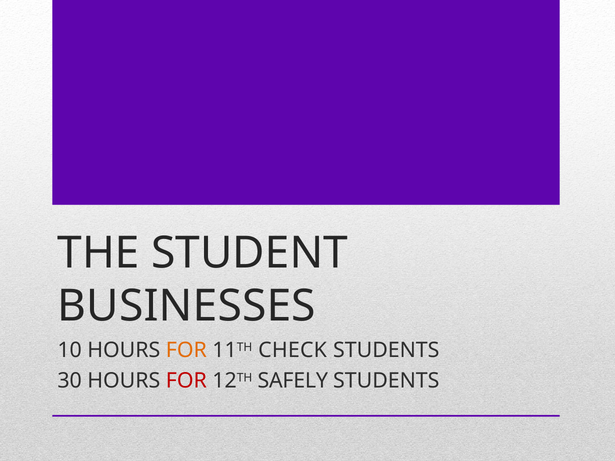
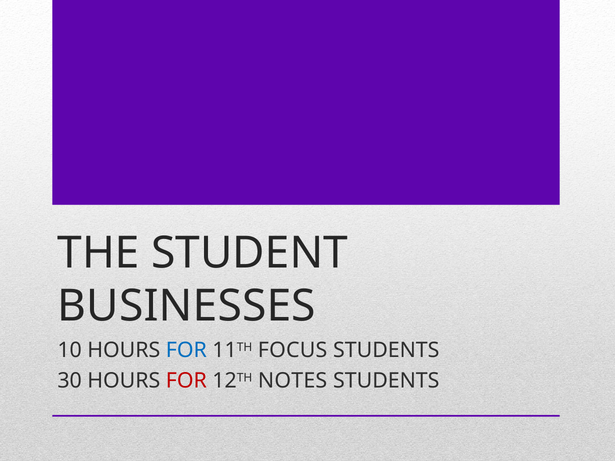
FOR at (186, 350) colour: orange -> blue
CHECK: CHECK -> FOCUS
SAFELY: SAFELY -> NOTES
